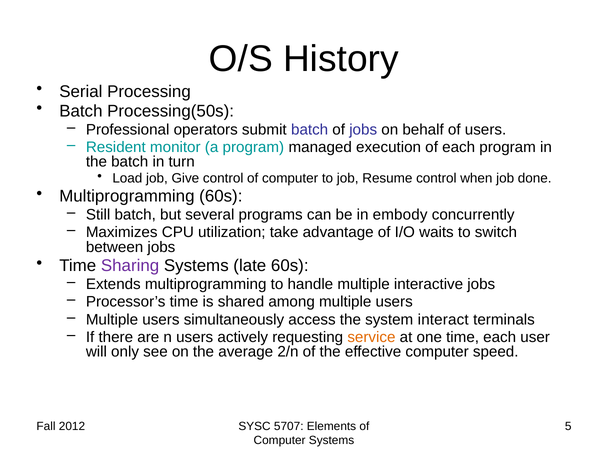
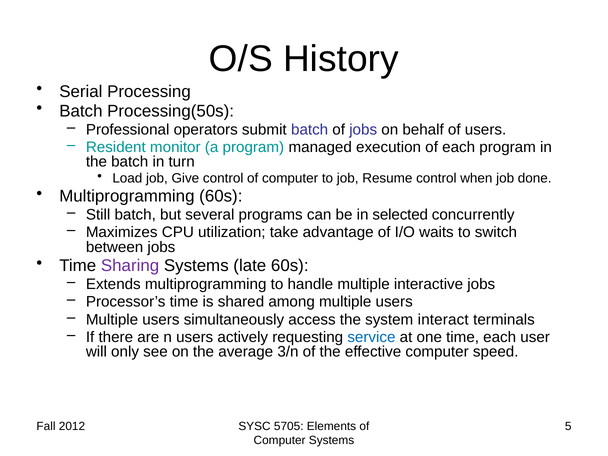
embody: embody -> selected
service colour: orange -> blue
2/n: 2/n -> 3/n
5707: 5707 -> 5705
